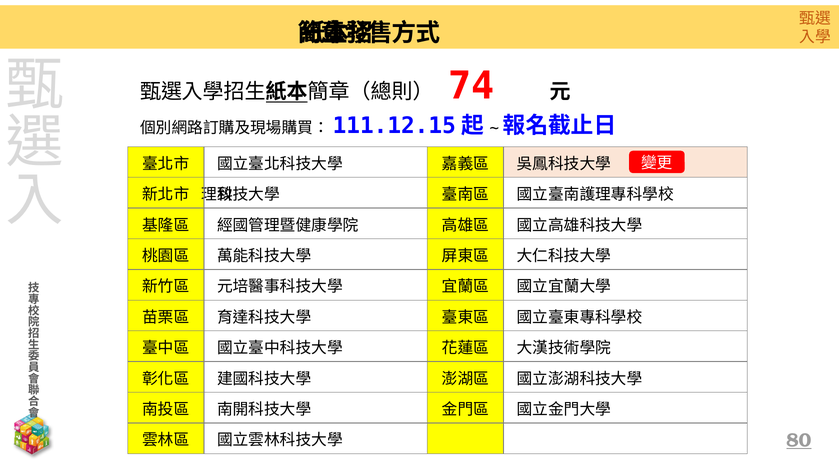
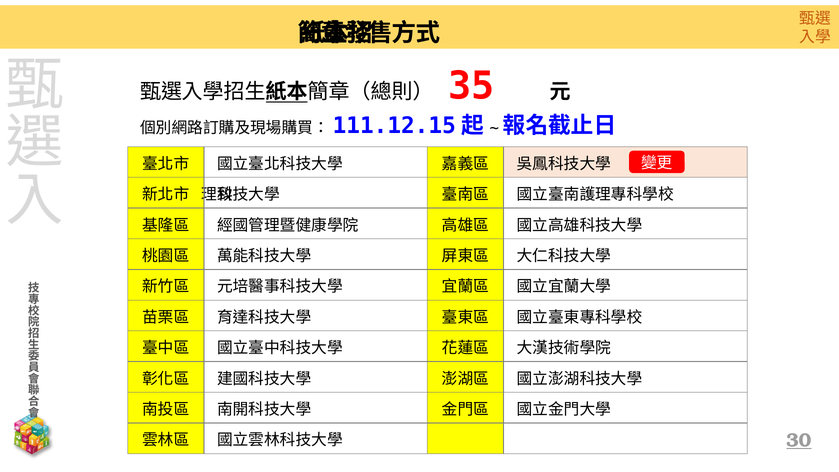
74: 74 -> 35
80: 80 -> 30
